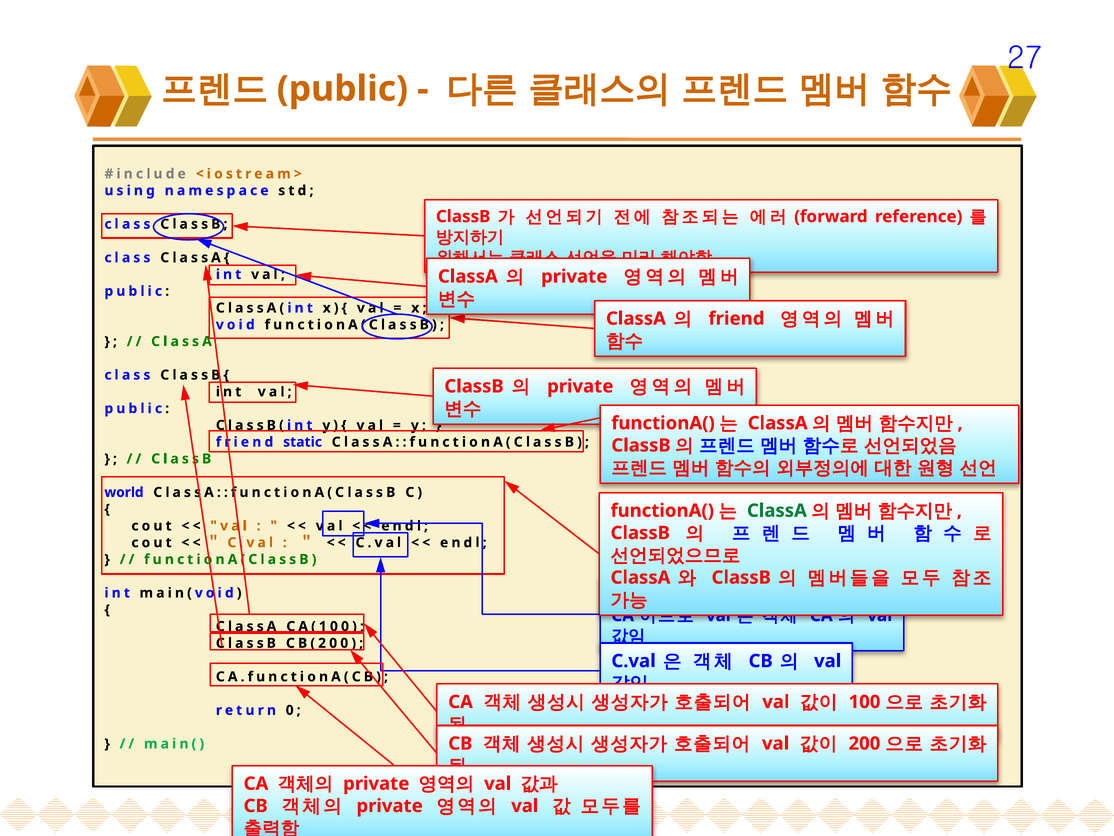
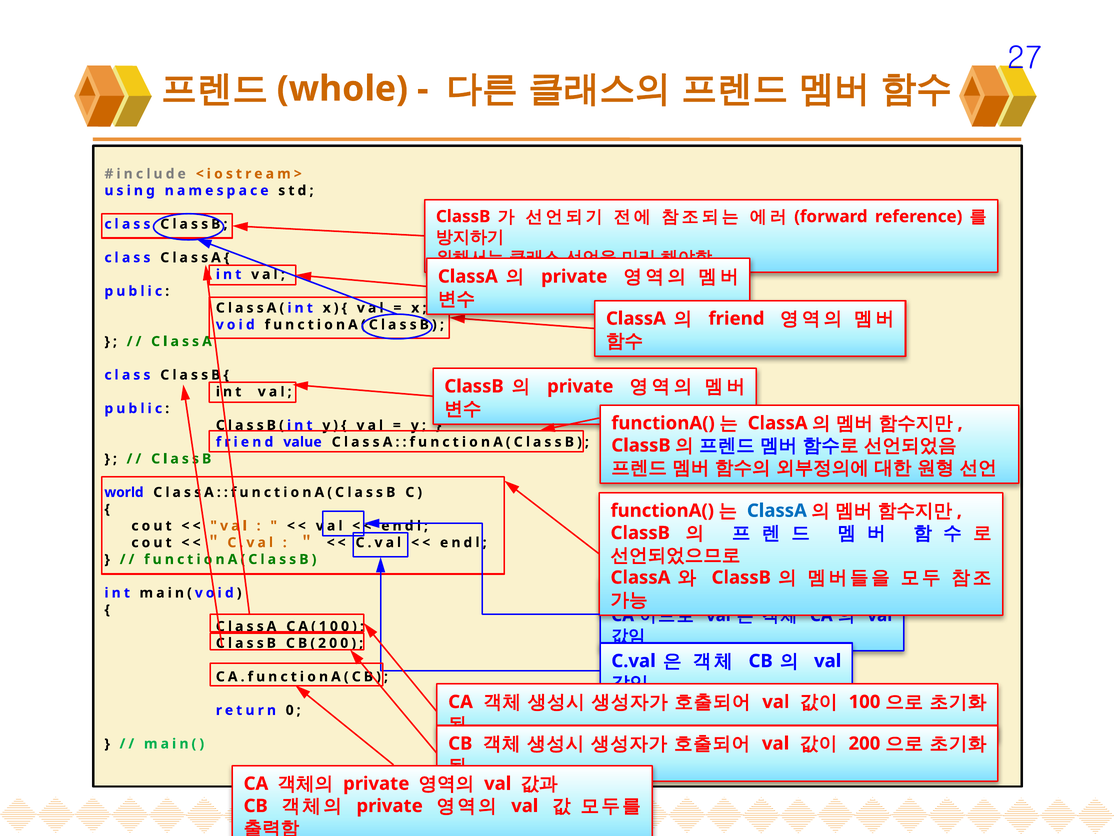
public at (342, 89): public -> whole
static: static -> value
ClassA at (777, 510) colour: green -> blue
